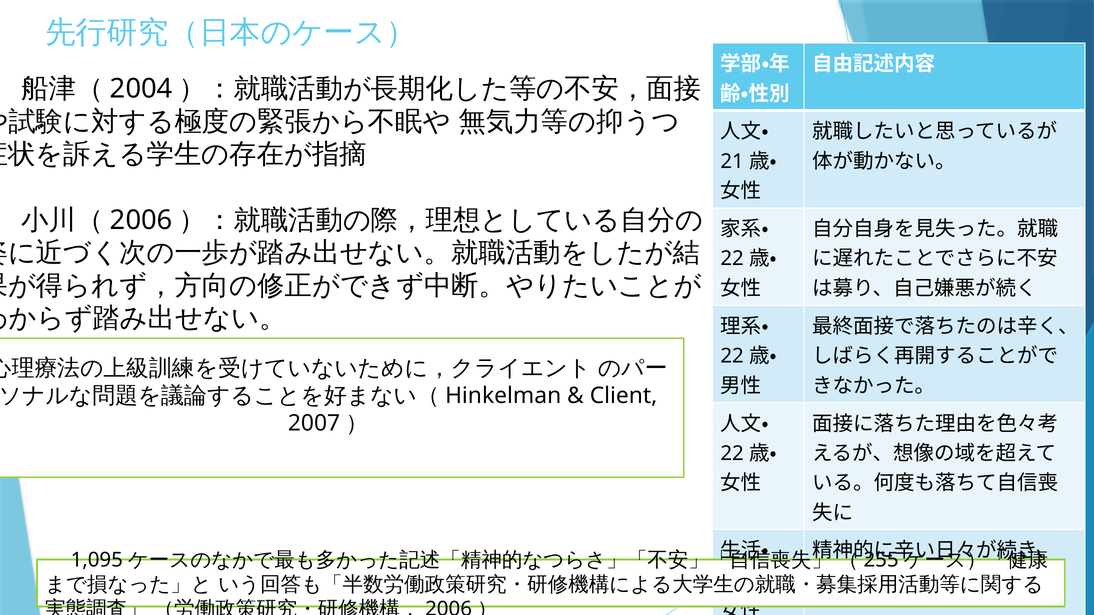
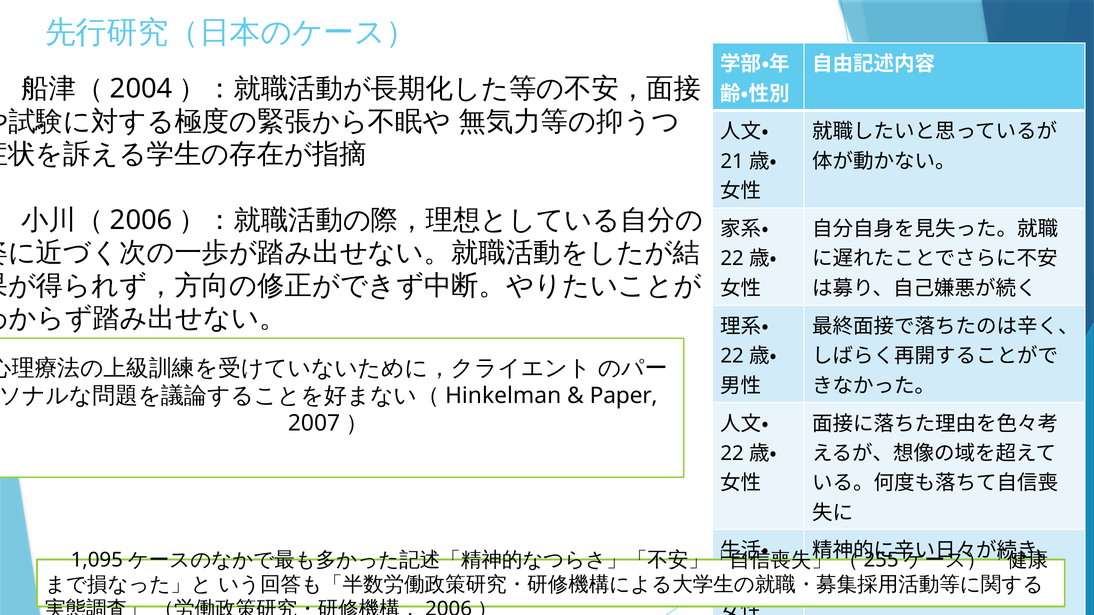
Client: Client -> Paper
